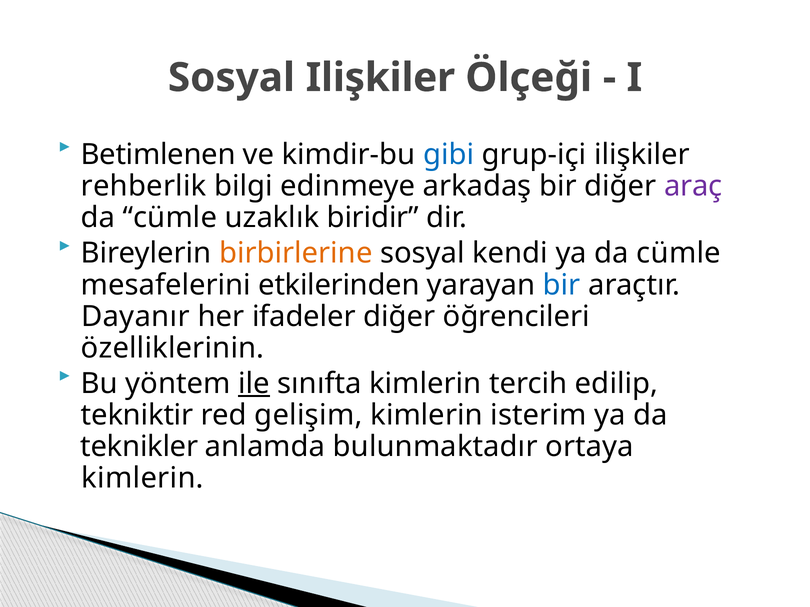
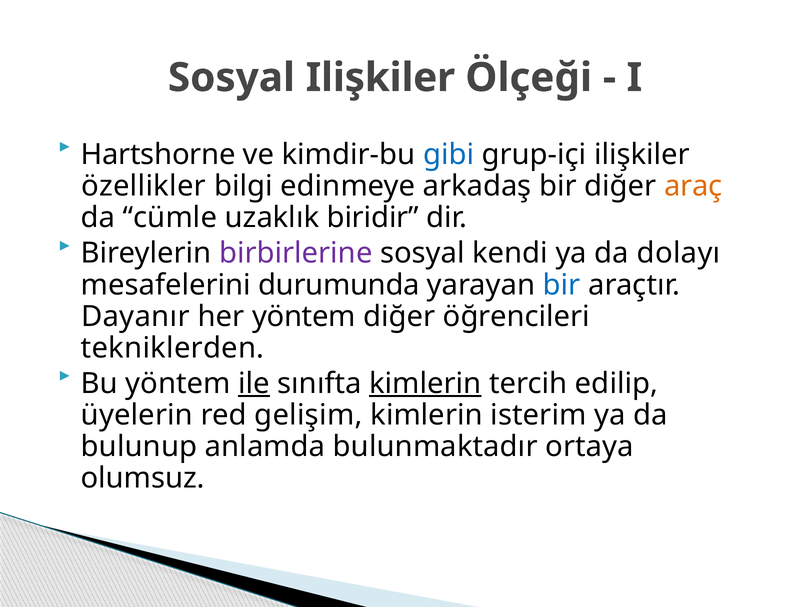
Betimlenen: Betimlenen -> Hartshorne
rehberlik: rehberlik -> özellikler
araç colour: purple -> orange
birbirlerine colour: orange -> purple
ya da cümle: cümle -> dolayı
etkilerinden: etkilerinden -> durumunda
her ifadeler: ifadeler -> yöntem
özelliklerinin: özelliklerinin -> tekniklerden
kimlerin at (425, 384) underline: none -> present
tekniktir: tekniktir -> üyelerin
teknikler: teknikler -> bulunup
kimlerin at (143, 479): kimlerin -> olumsuz
